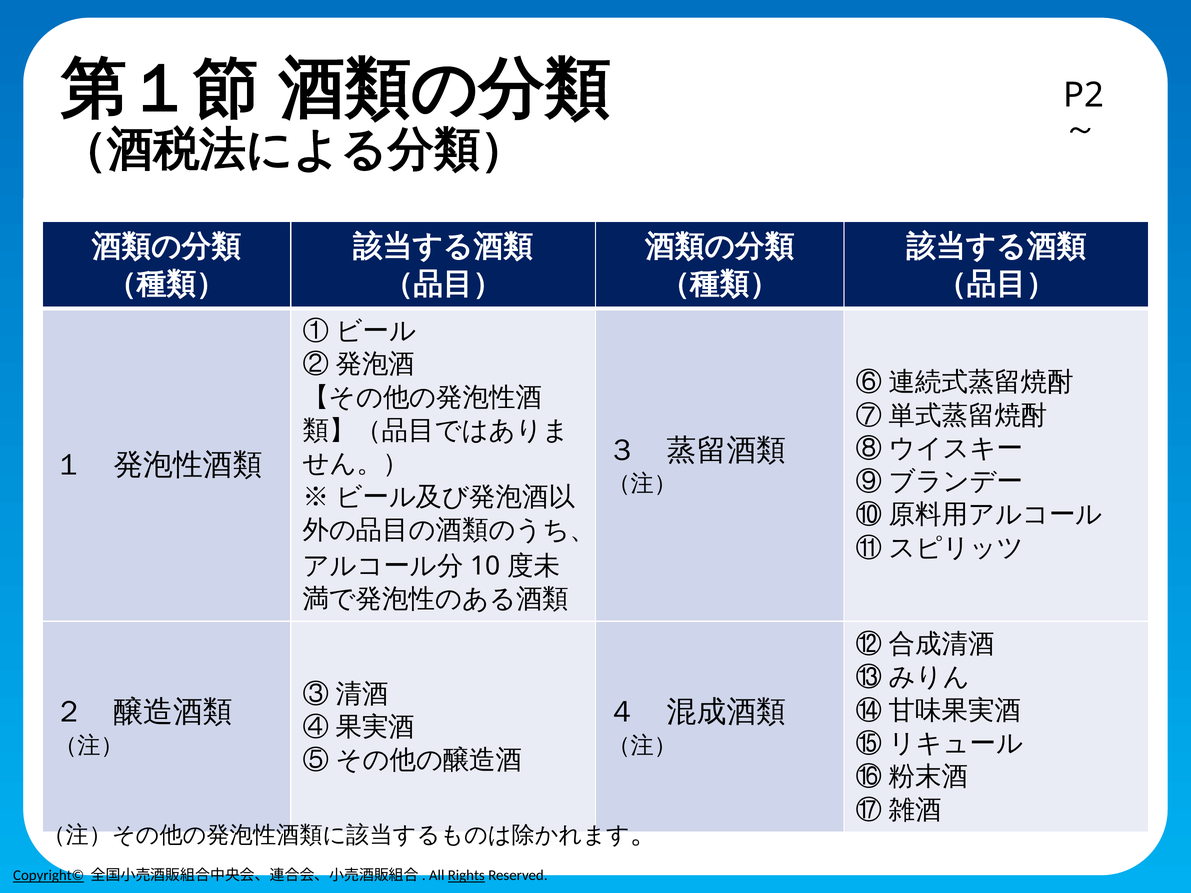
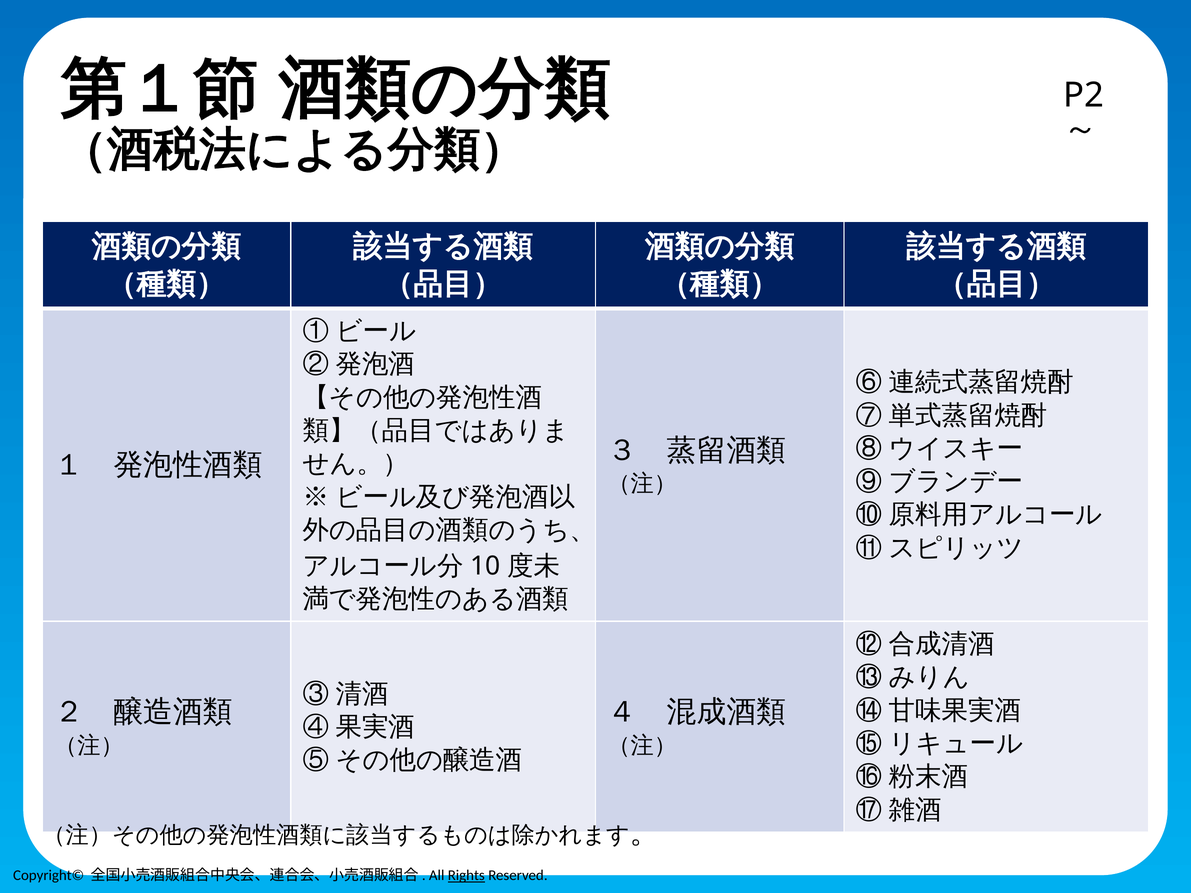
Copyright© underline: present -> none
